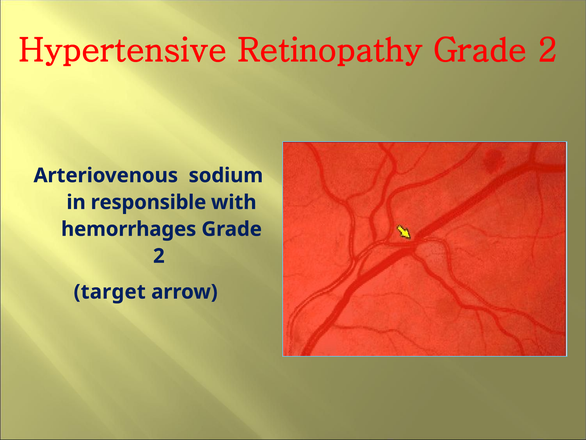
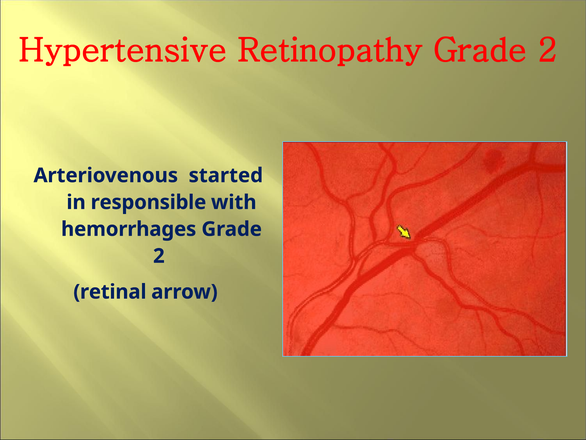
sodium: sodium -> started
target: target -> retinal
